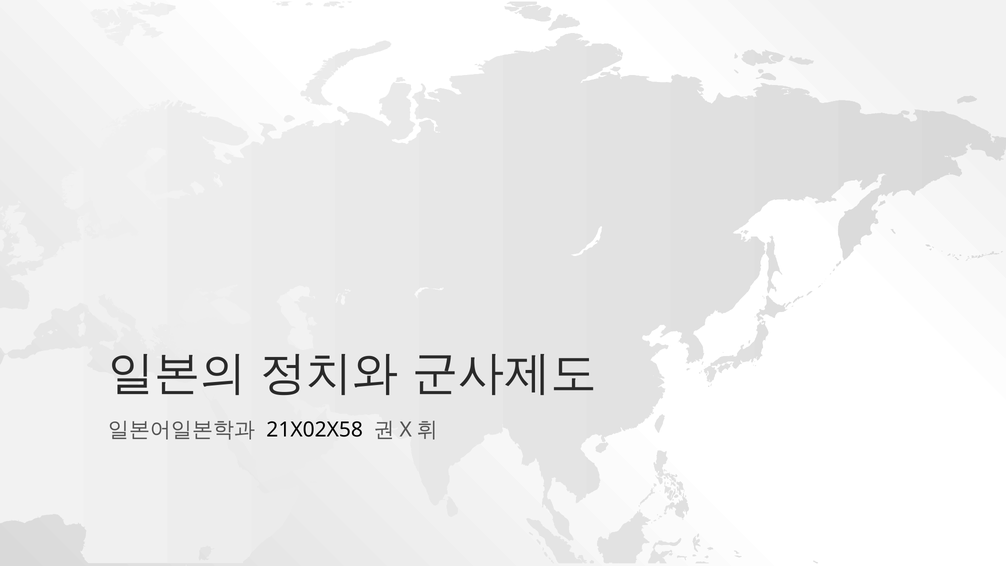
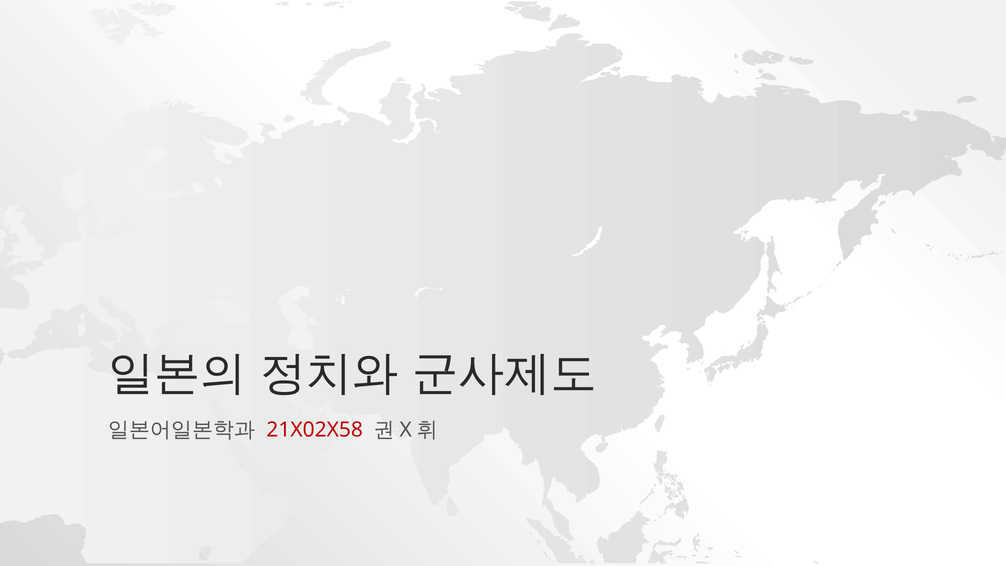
21X02X58 colour: black -> red
